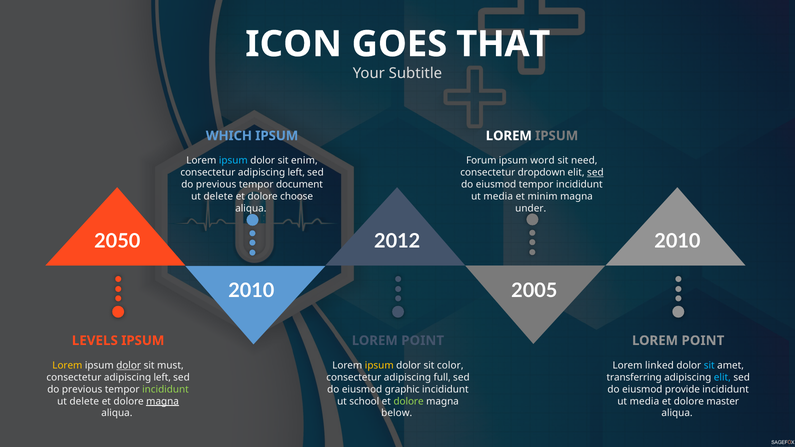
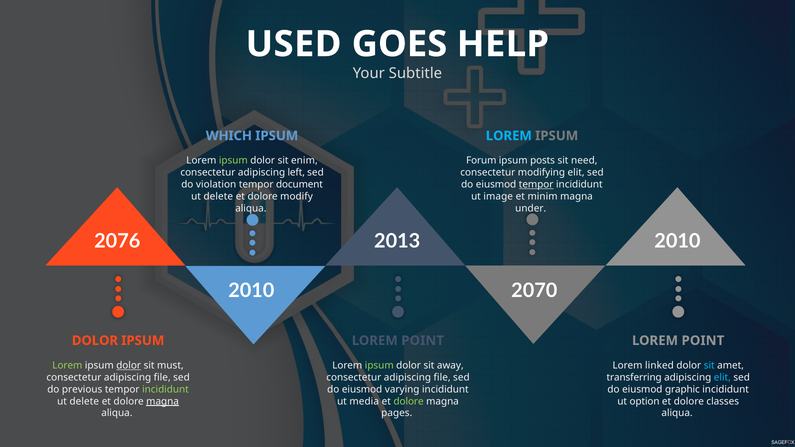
ICON: ICON -> USED
THAT: THAT -> HELP
LOREM at (509, 136) colour: white -> light blue
ipsum at (233, 161) colour: light blue -> light green
word: word -> posts
dropdown: dropdown -> modifying
sed at (595, 173) underline: present -> none
previous at (216, 185): previous -> violation
tempor at (536, 185) underline: none -> present
choose: choose -> modify
media at (498, 197): media -> image
2050: 2050 -> 2076
2012: 2012 -> 2013
2005: 2005 -> 2070
LEVELS at (95, 341): LEVELS -> DOLOR
Lorem at (67, 366) colour: yellow -> light green
ipsum at (379, 366) colour: yellow -> light green
color: color -> away
left at (162, 378): left -> file
full at (442, 378): full -> file
graphic: graphic -> varying
provide: provide -> graphic
school: school -> media
media at (644, 401): media -> option
master: master -> classes
below: below -> pages
